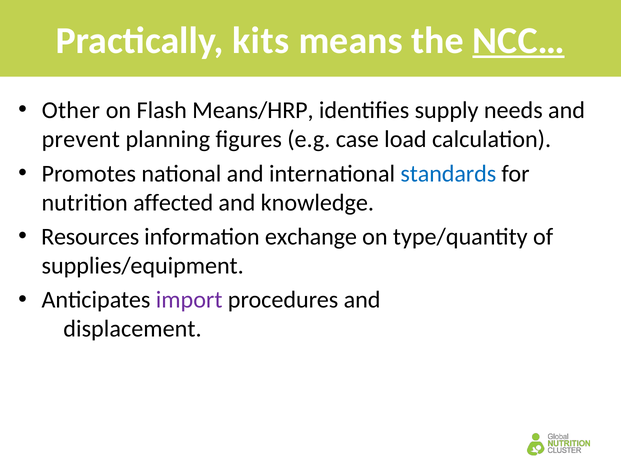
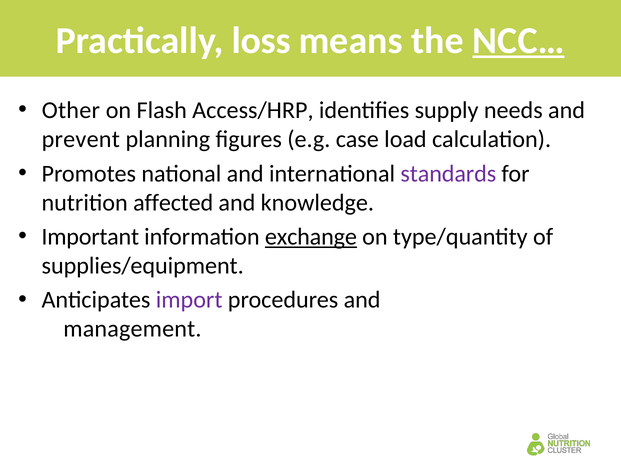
kits: kits -> loss
Means/HRP: Means/HRP -> Access/HRP
standards colour: blue -> purple
Resources: Resources -> Important
exchange underline: none -> present
displacement: displacement -> management
